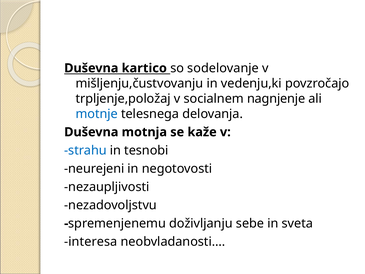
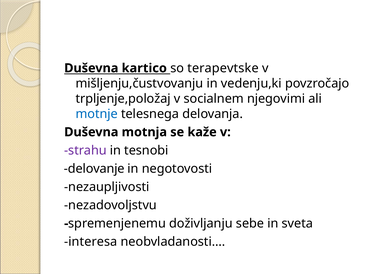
sodelovanje: sodelovanje -> terapevtske
nagnjenje: nagnjenje -> njegovimi
strahu colour: blue -> purple
neurejeni: neurejeni -> delovanje
